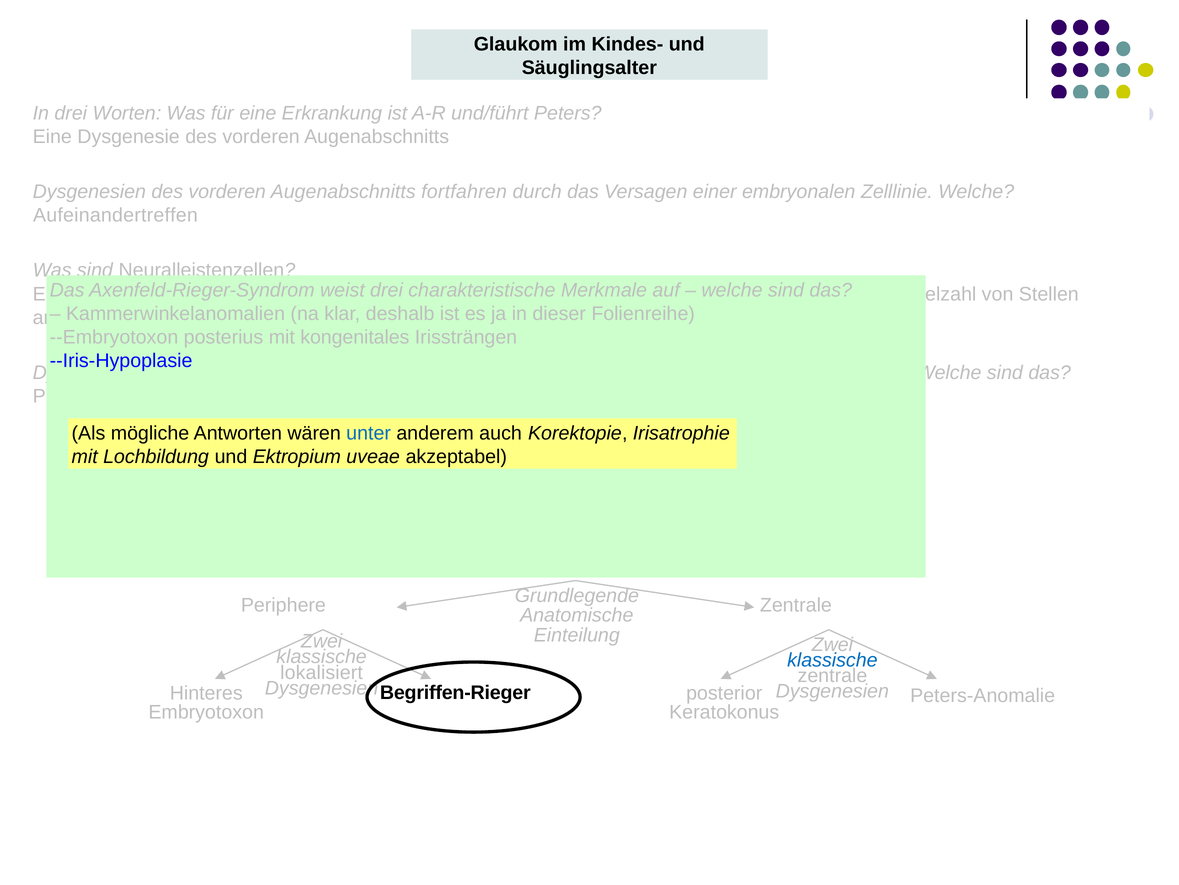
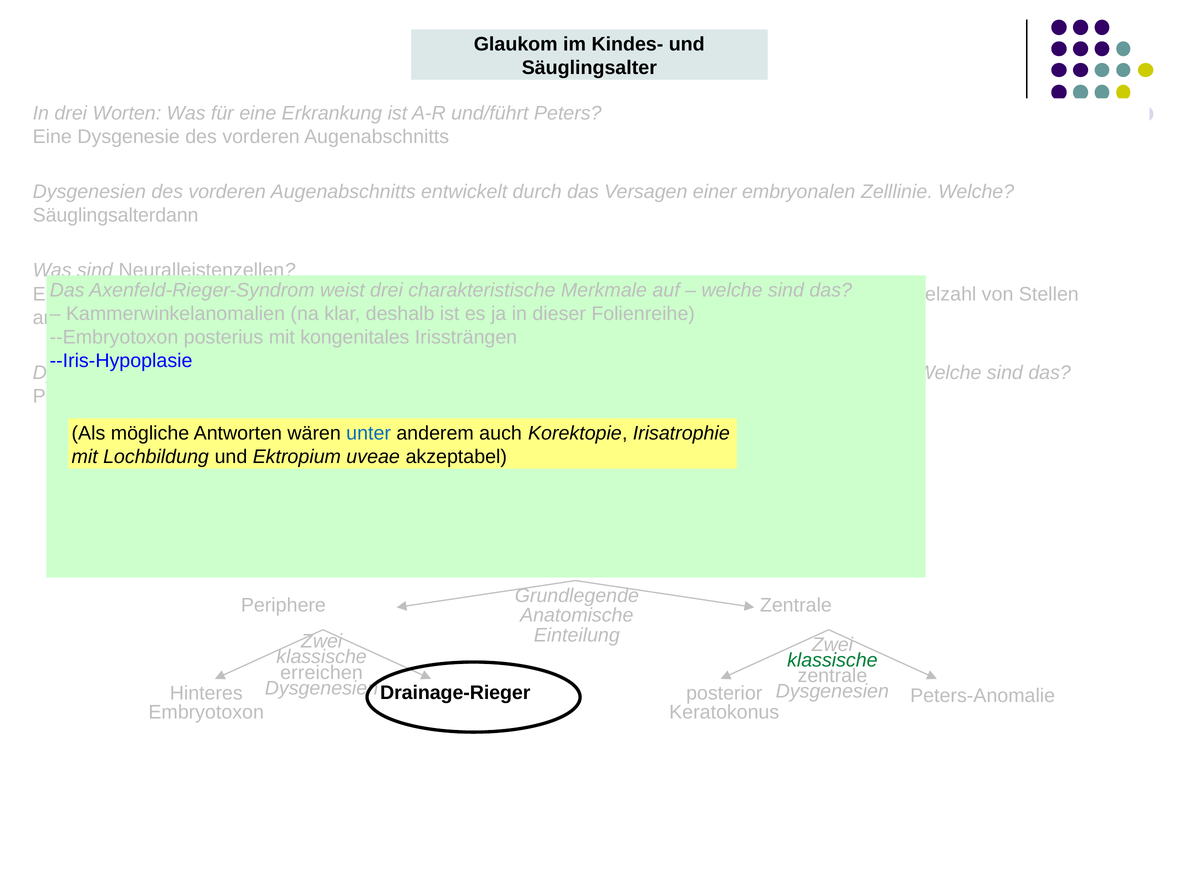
fortfahren: fortfahren -> entwickelt
Aufeinandertreffen: Aufeinandertreffen -> Säuglingsalterdann
klassische at (832, 660) colour: blue -> green
lokalisiert: lokalisiert -> erreichen
Begriffen-Rieger: Begriffen-Rieger -> Drainage-Rieger
